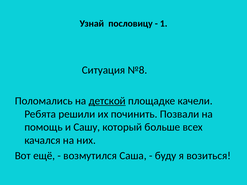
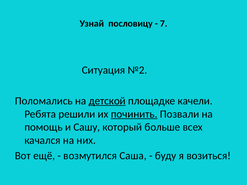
1: 1 -> 7
№8: №8 -> №2
починить underline: none -> present
